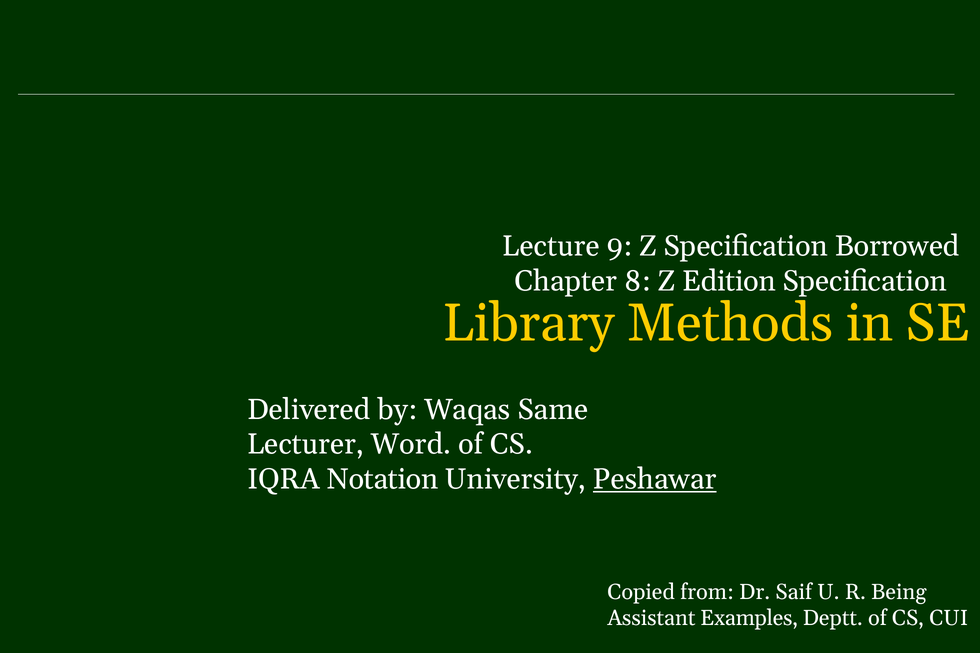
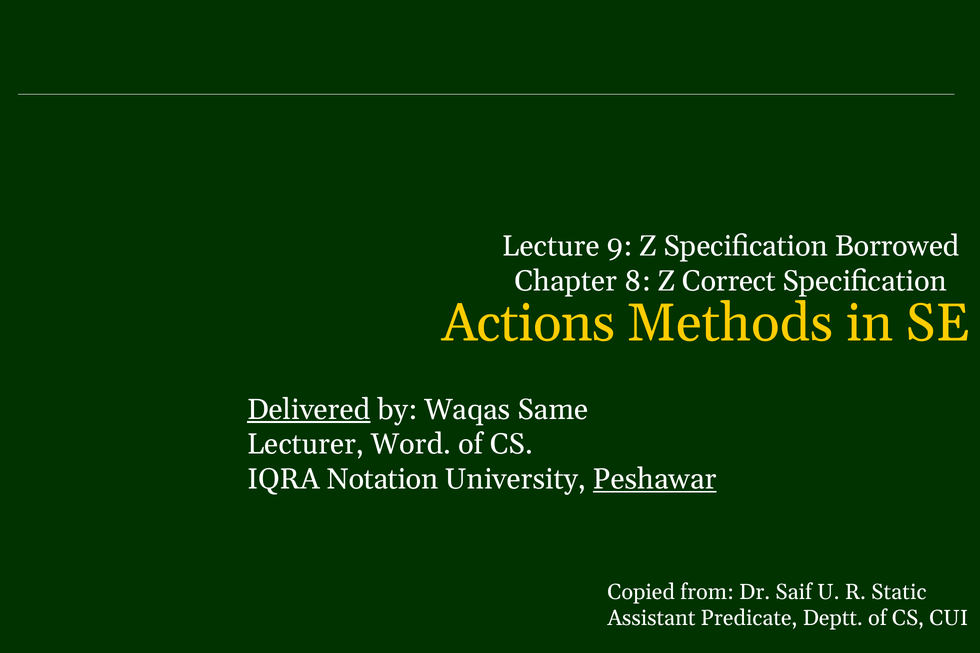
Edition: Edition -> Correct
Library: Library -> Actions
Delivered underline: none -> present
Being: Being -> Static
Examples: Examples -> Predicate
